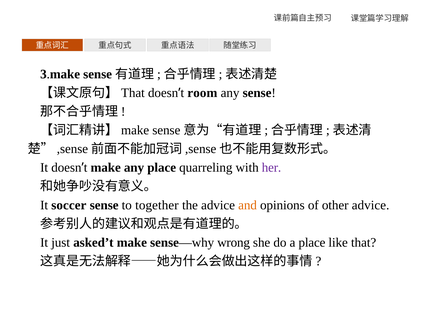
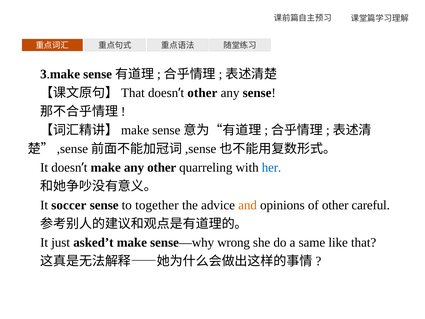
room at (202, 93): room -> other
any place: place -> other
her colour: purple -> blue
other advice: advice -> careful
a place: place -> same
